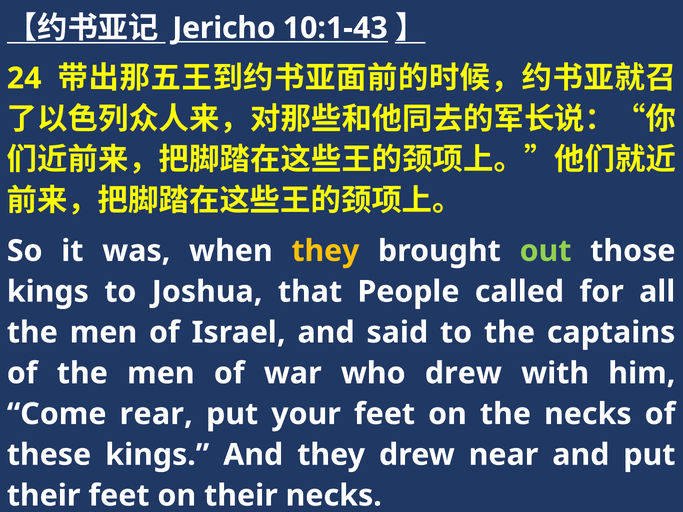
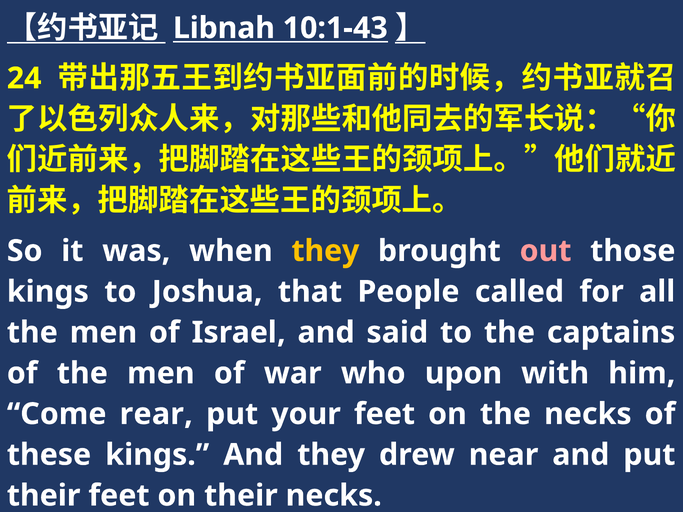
Jericho: Jericho -> Libnah
out colour: light green -> pink
who drew: drew -> upon
